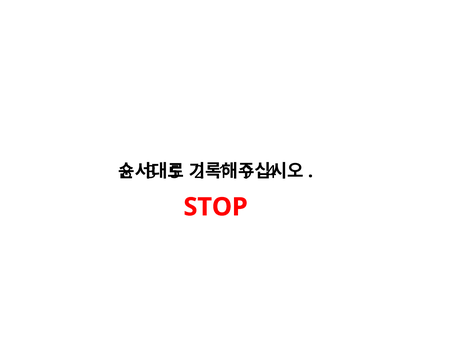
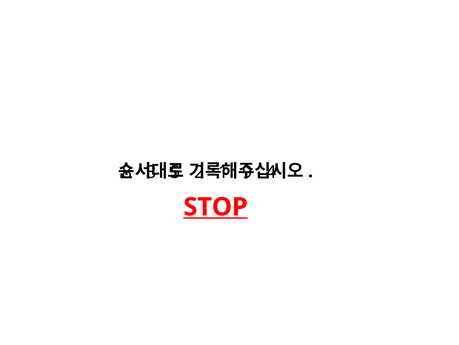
STOP underline: none -> present
